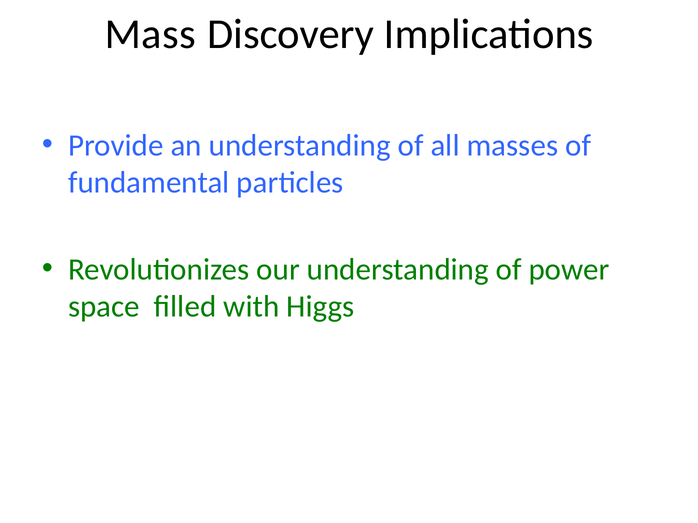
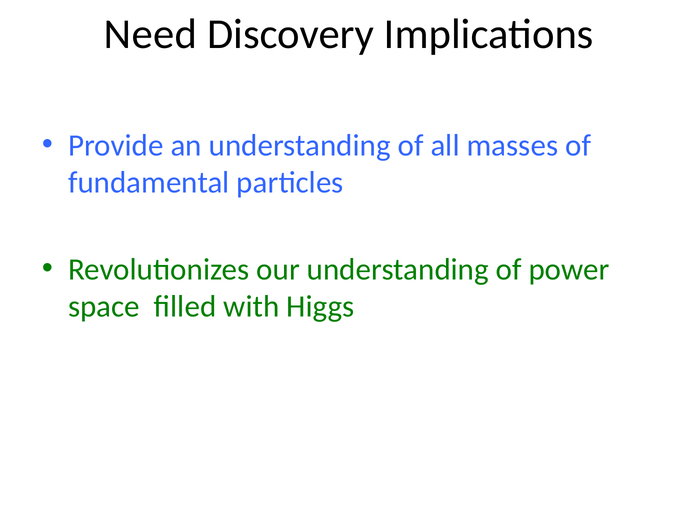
Mass: Mass -> Need
